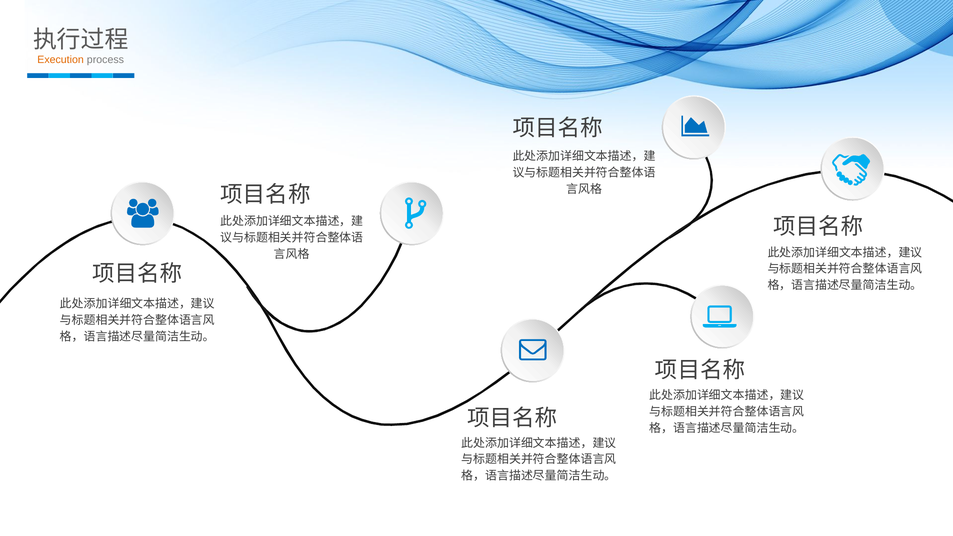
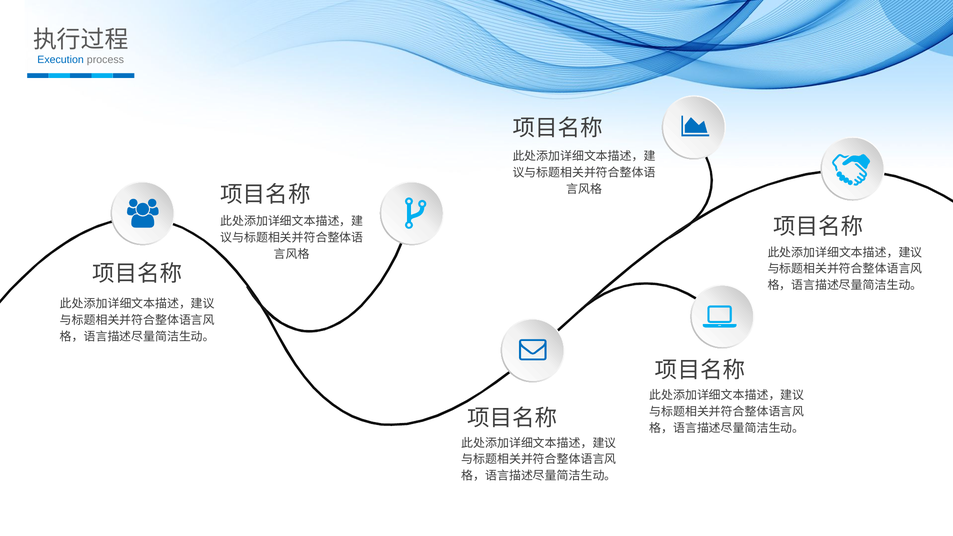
Execution colour: orange -> blue
